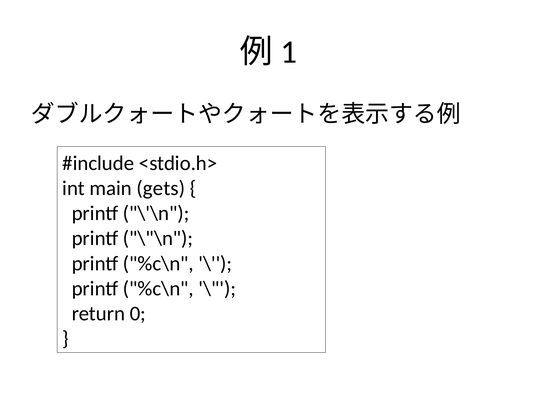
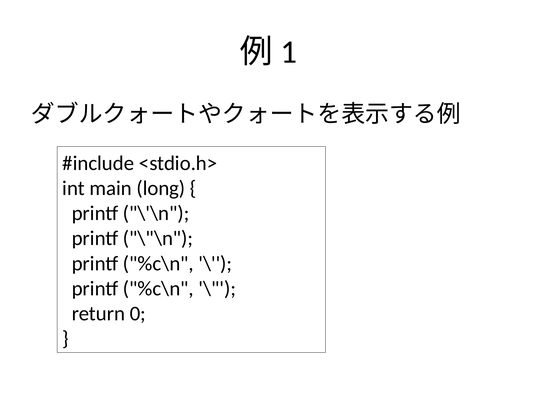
gets: gets -> long
